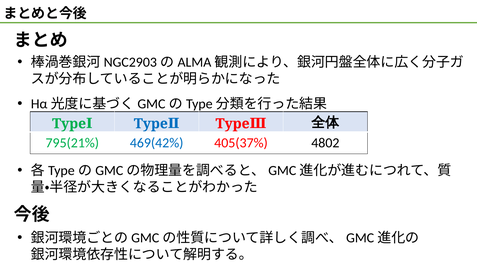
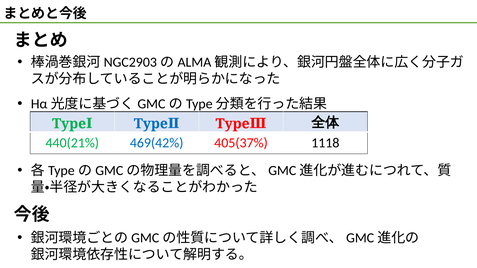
795(21%: 795(21% -> 440(21%
4802: 4802 -> 1118
